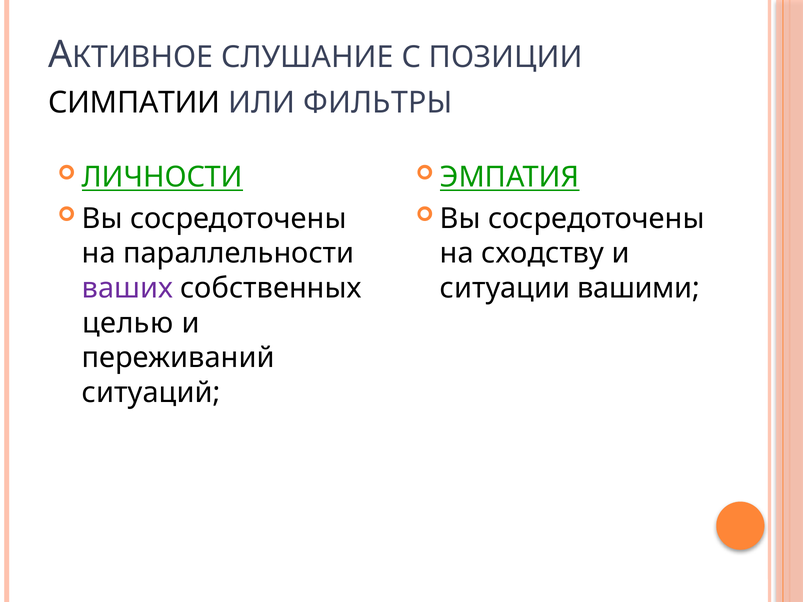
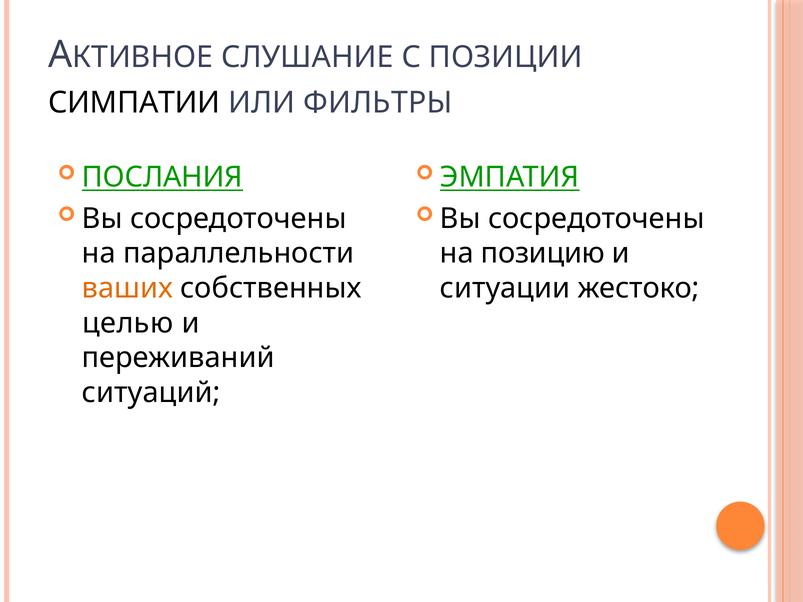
ЛИЧНОСТИ: ЛИЧНОСТИ -> ПОСЛАНИЯ
сходству: сходству -> позицию
ваших colour: purple -> orange
вашими: вашими -> жестоко
